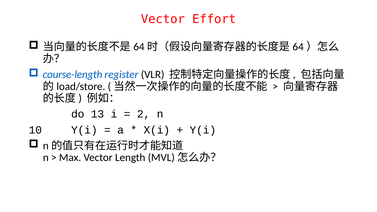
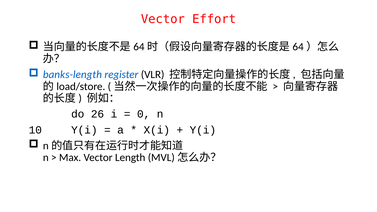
course-length: course-length -> banks-length
13: 13 -> 26
2: 2 -> 0
